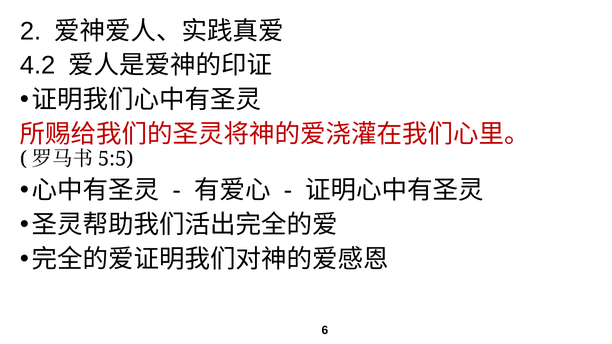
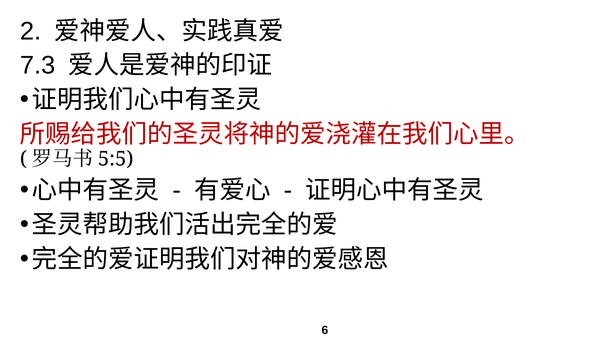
4.2: 4.2 -> 7.3
